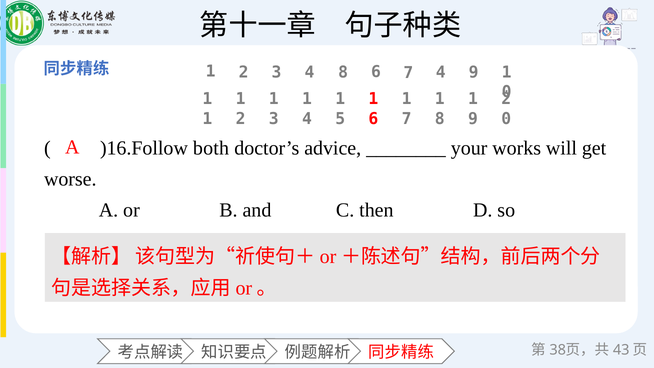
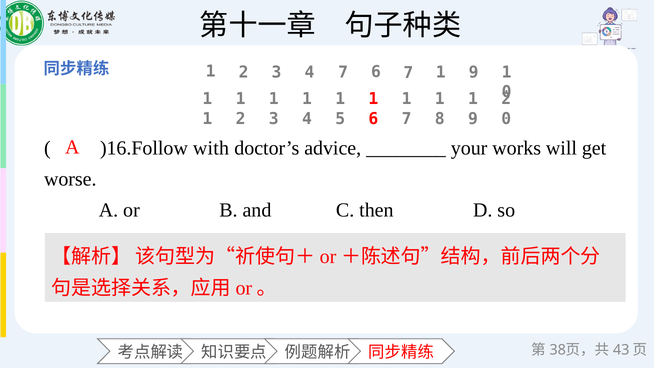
4 8: 8 -> 7
6 7 4: 4 -> 1
both: both -> with
